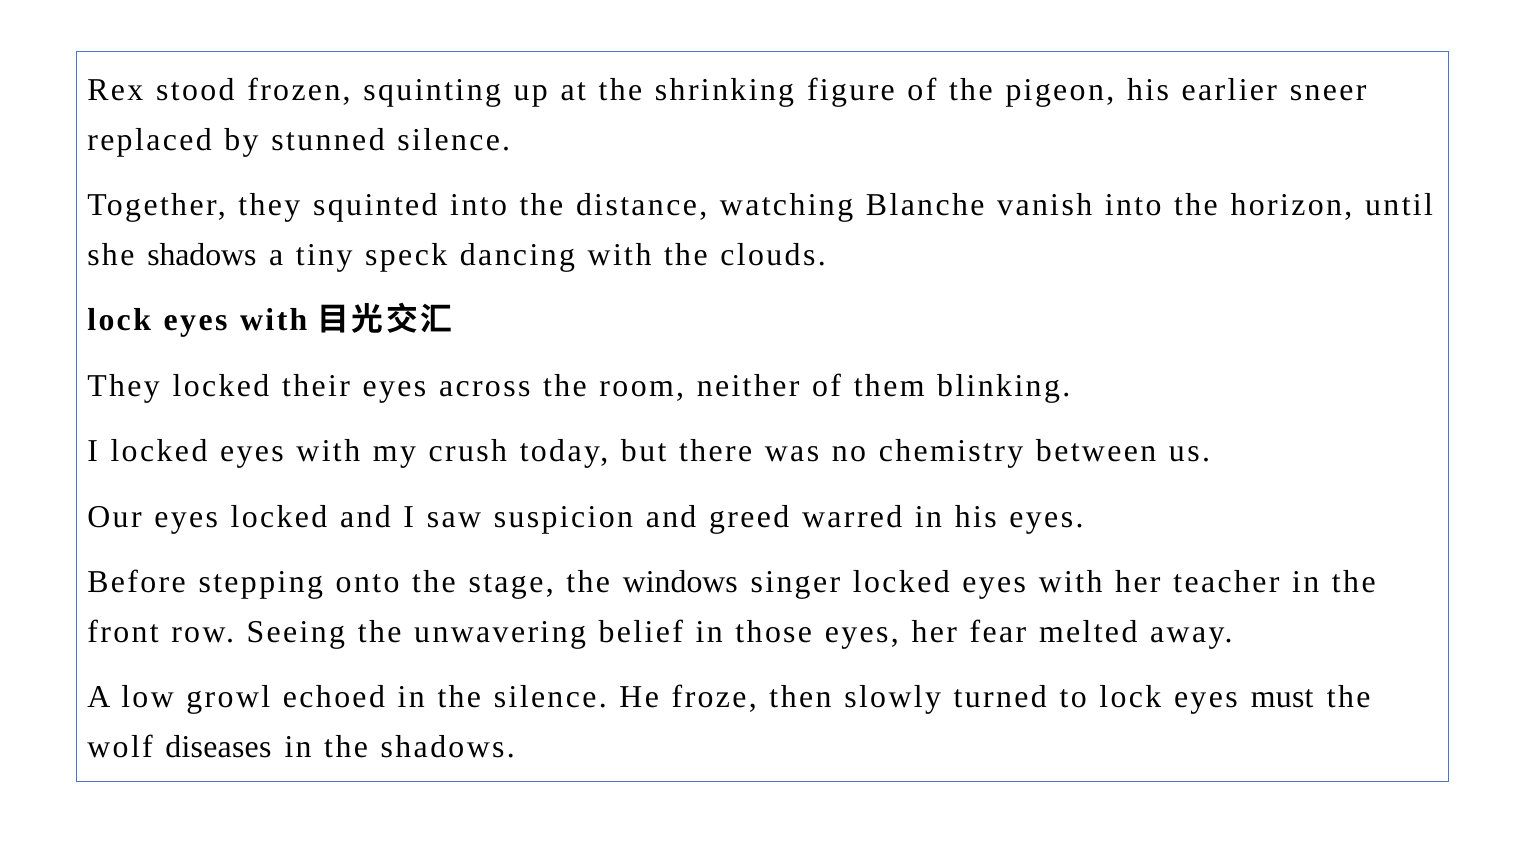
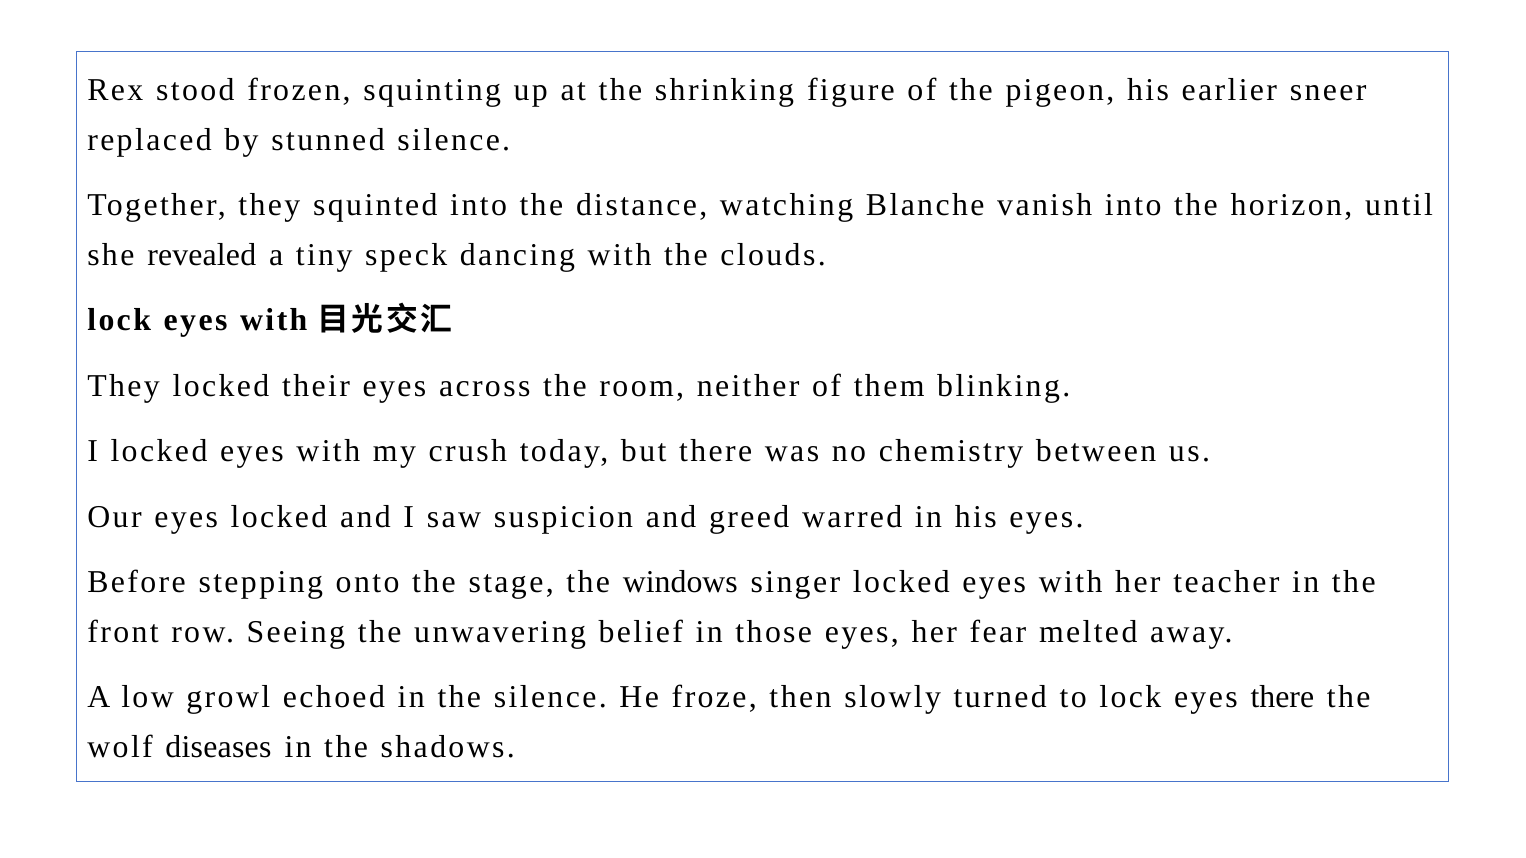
she shadows: shadows -> revealed
eyes must: must -> there
